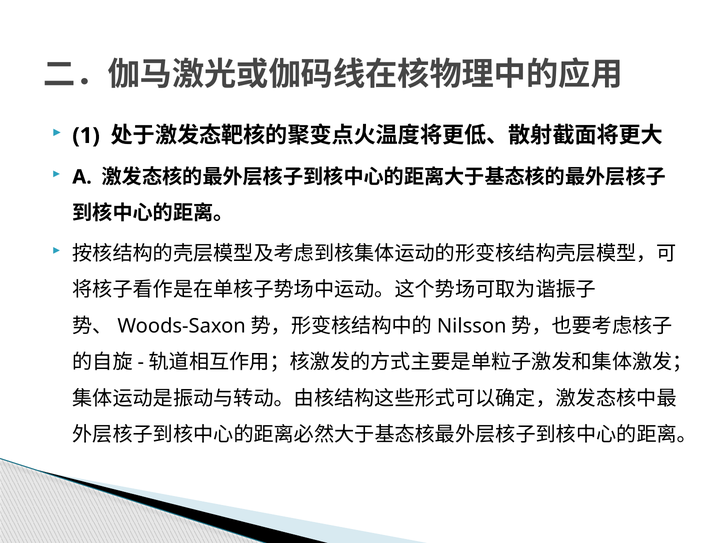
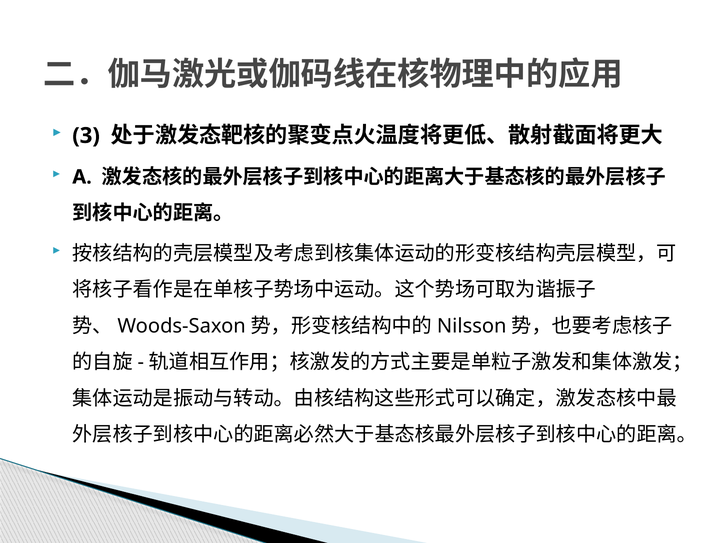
1: 1 -> 3
